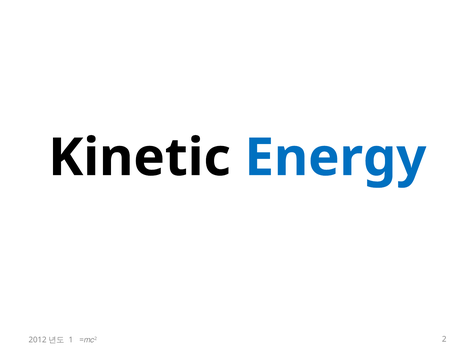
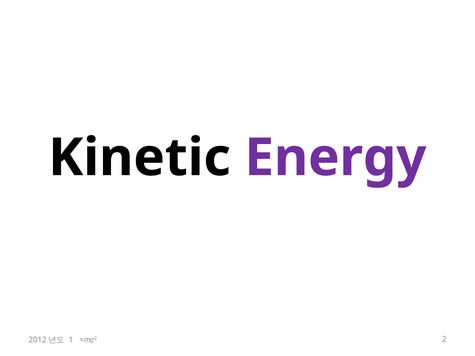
Energy colour: blue -> purple
